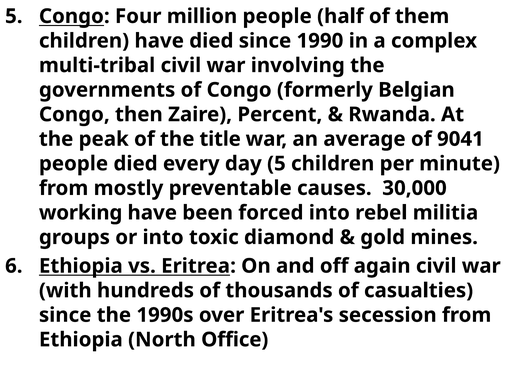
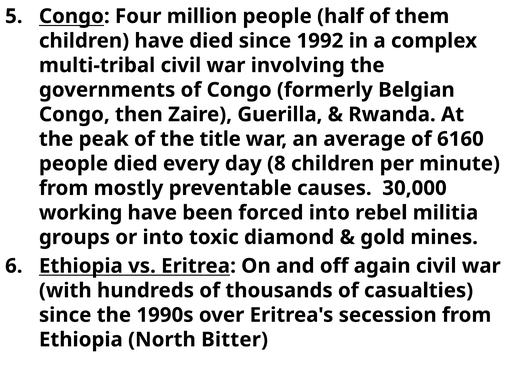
1990: 1990 -> 1992
Percent: Percent -> Guerilla
9041: 9041 -> 6160
day 5: 5 -> 8
Office: Office -> Bitter
